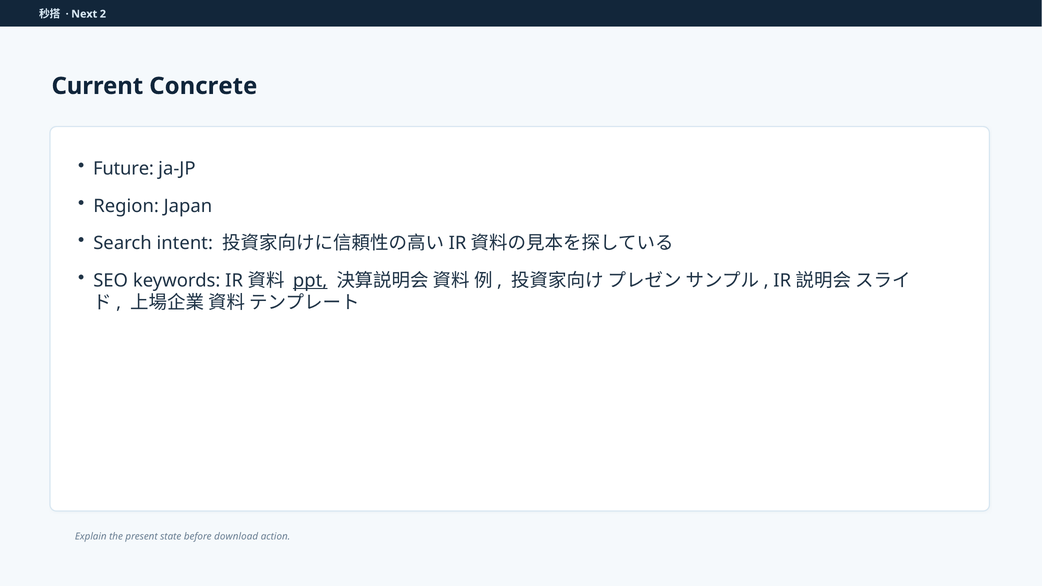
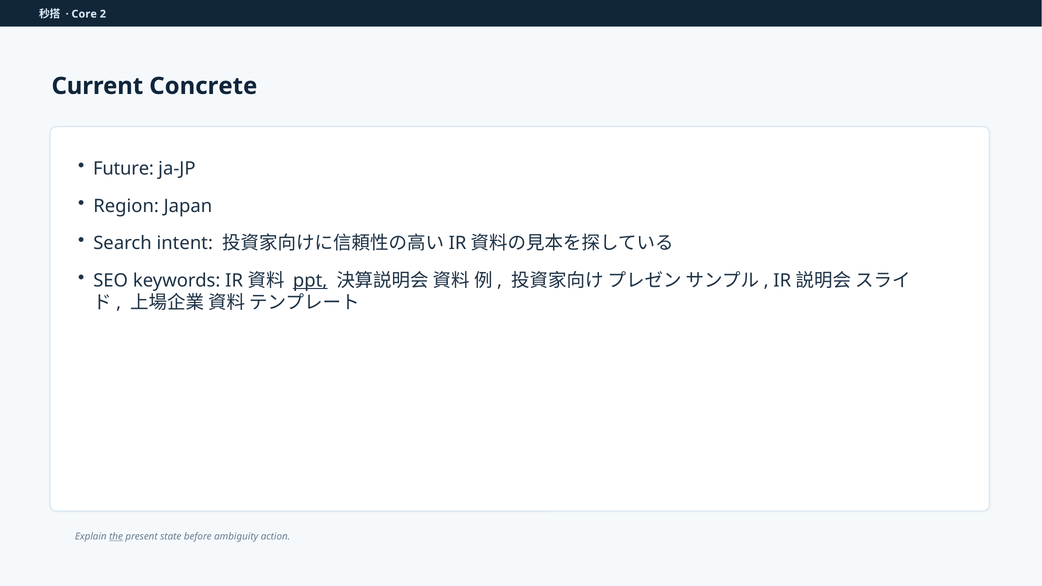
Next: Next -> Core
the underline: none -> present
download: download -> ambiguity
